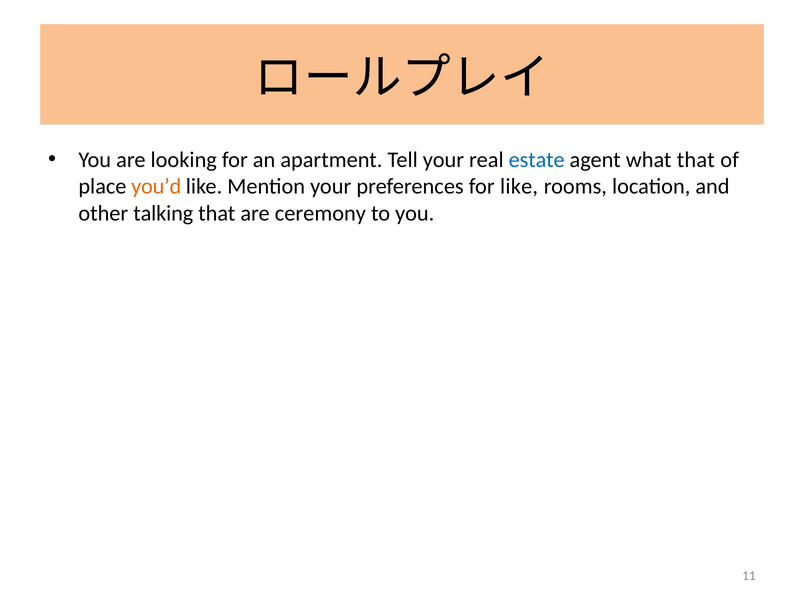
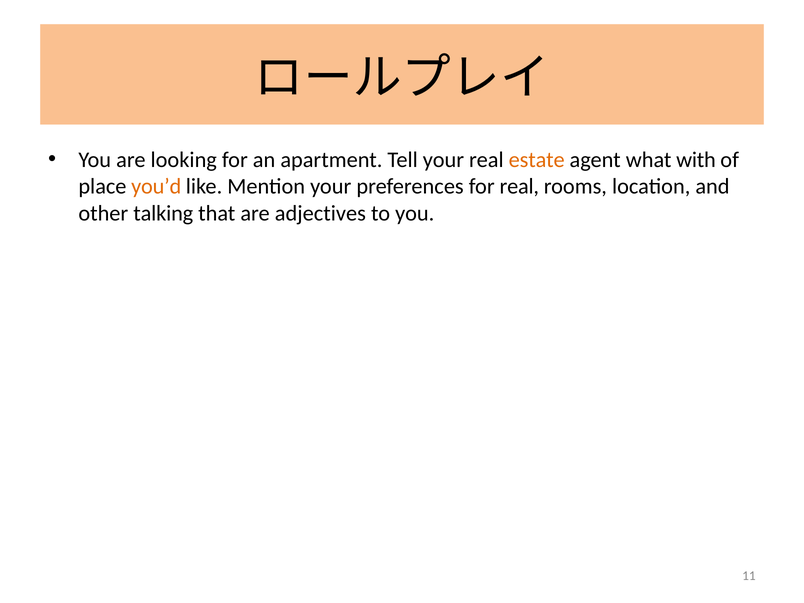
estate colour: blue -> orange
what that: that -> with
for like: like -> real
ceremony: ceremony -> adjectives
